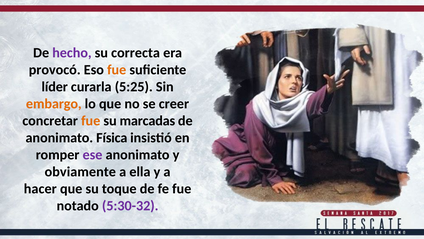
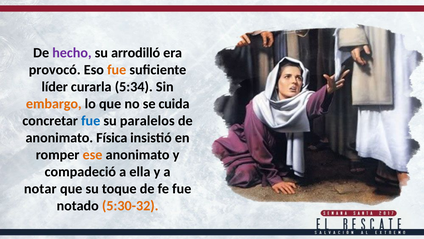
correcta: correcta -> arrodilló
5:25: 5:25 -> 5:34
creer: creer -> cuida
fue at (91, 120) colour: orange -> blue
marcadas: marcadas -> paralelos
ese colour: purple -> orange
obviamente: obviamente -> compadeció
hacer: hacer -> notar
5:30-32 colour: purple -> orange
